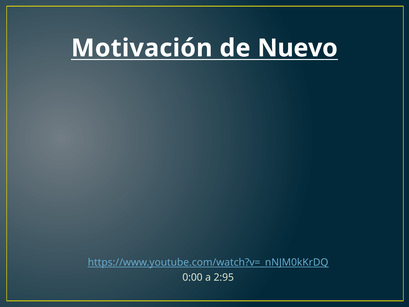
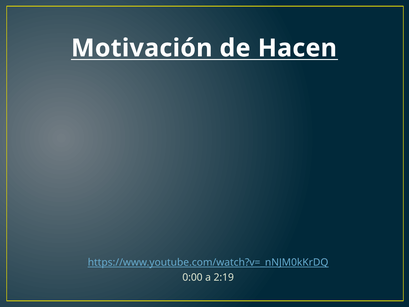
Nuevo: Nuevo -> Hacen
2:95: 2:95 -> 2:19
